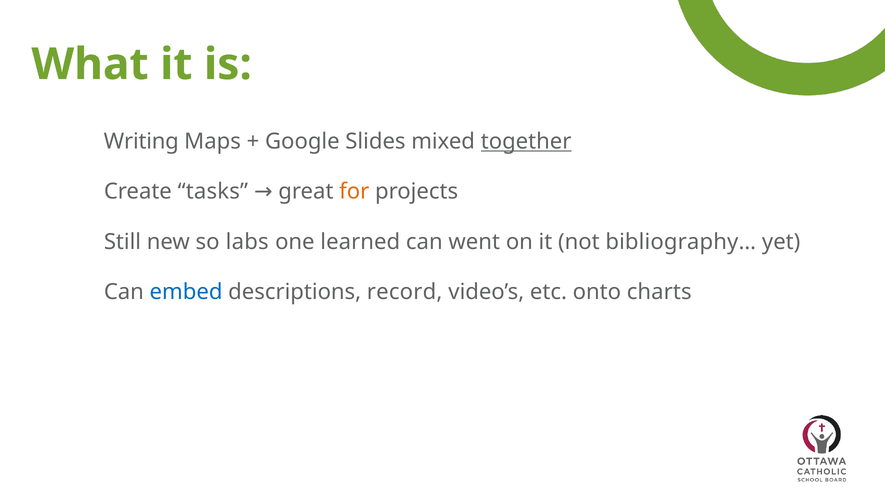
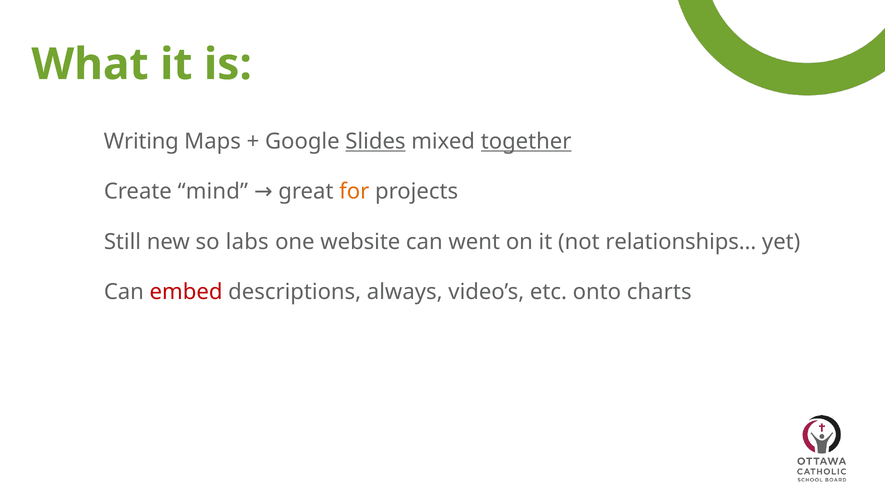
Slides underline: none -> present
tasks: tasks -> mind
learned: learned -> website
bibliography…: bibliography… -> relationships…
embed colour: blue -> red
record: record -> always
